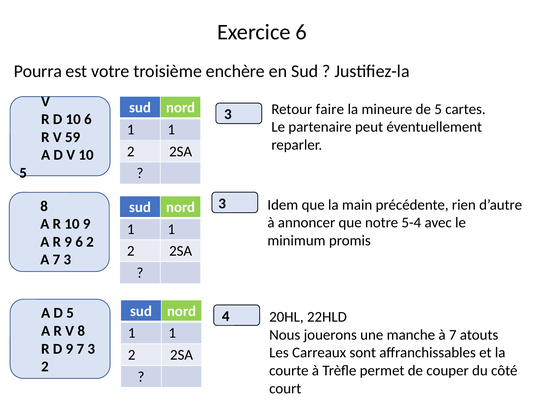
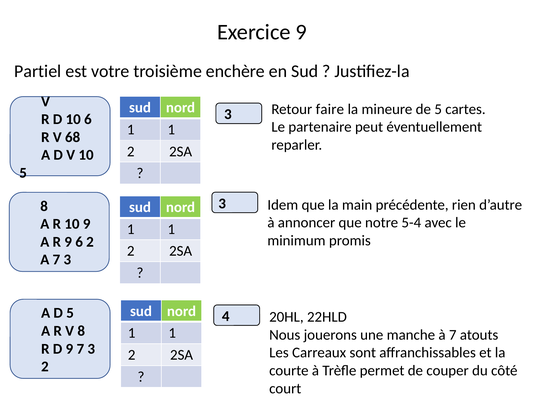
Exercice 6: 6 -> 9
Pourra: Pourra -> Partiel
59: 59 -> 68
